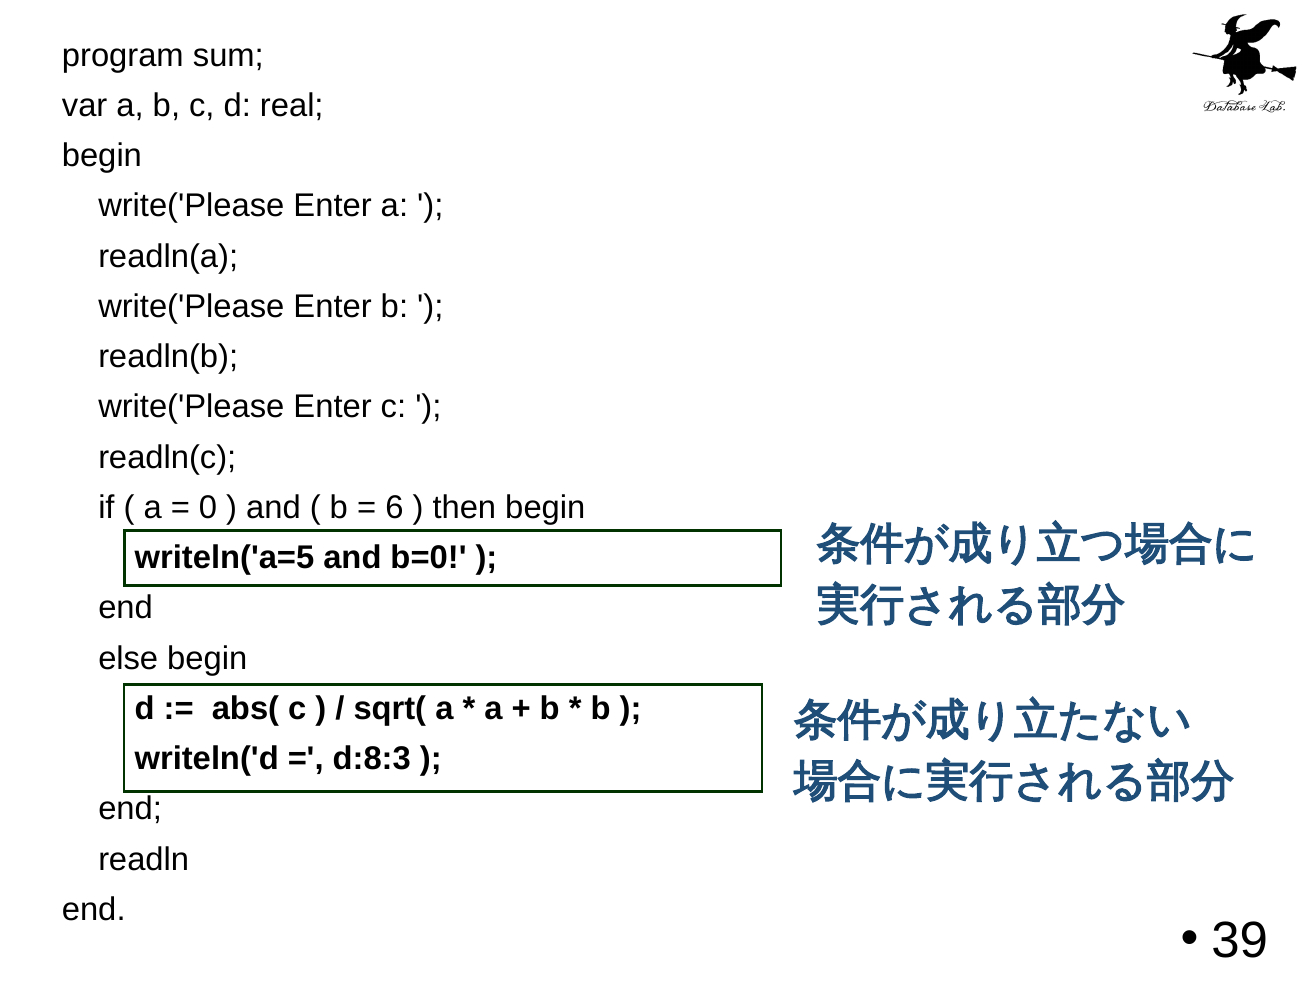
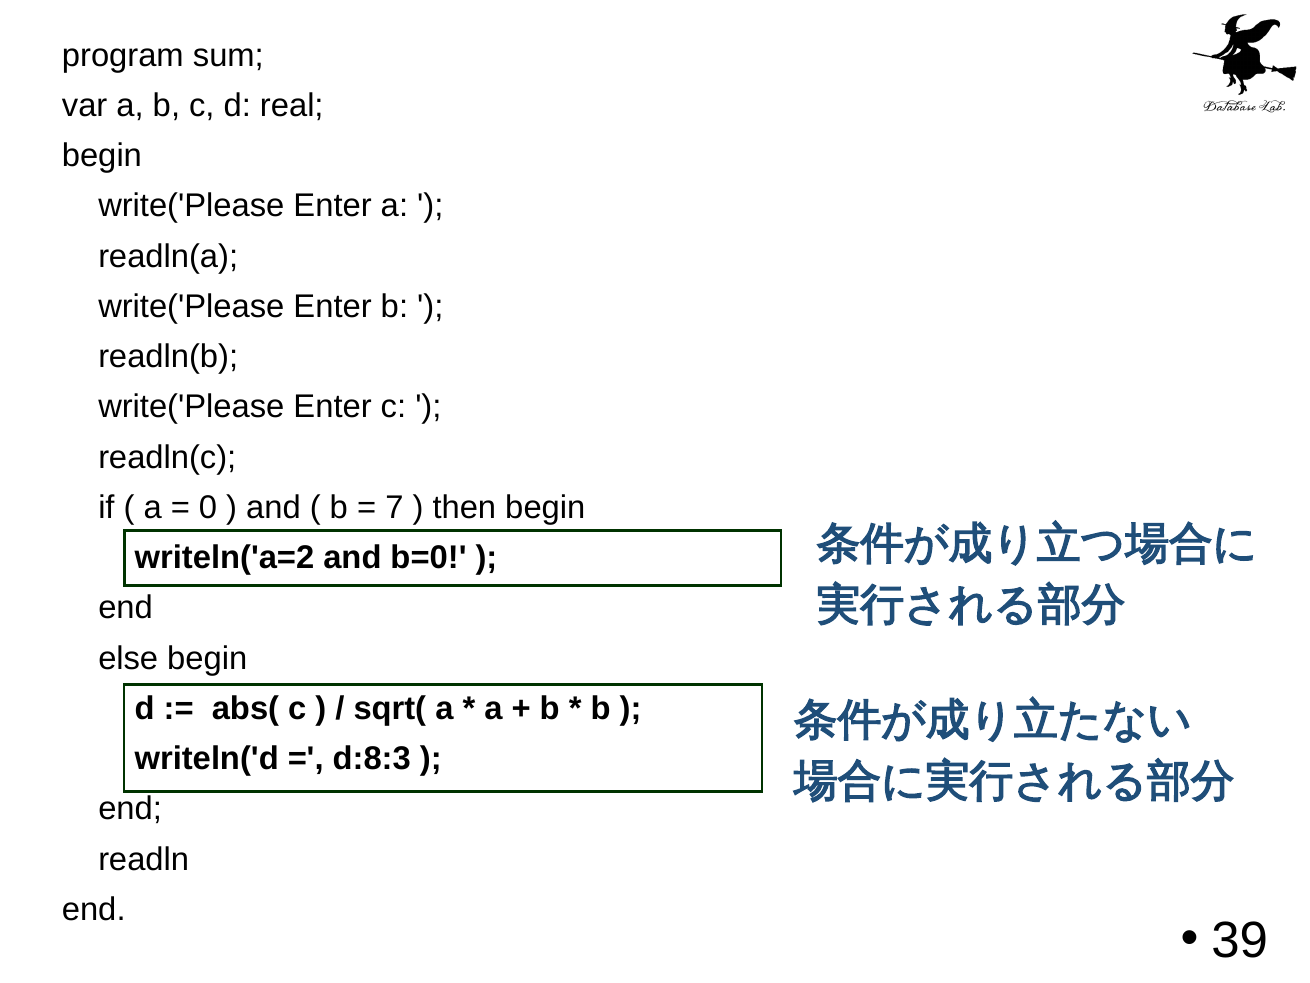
6: 6 -> 7
writeln('a=5: writeln('a=5 -> writeln('a=2
